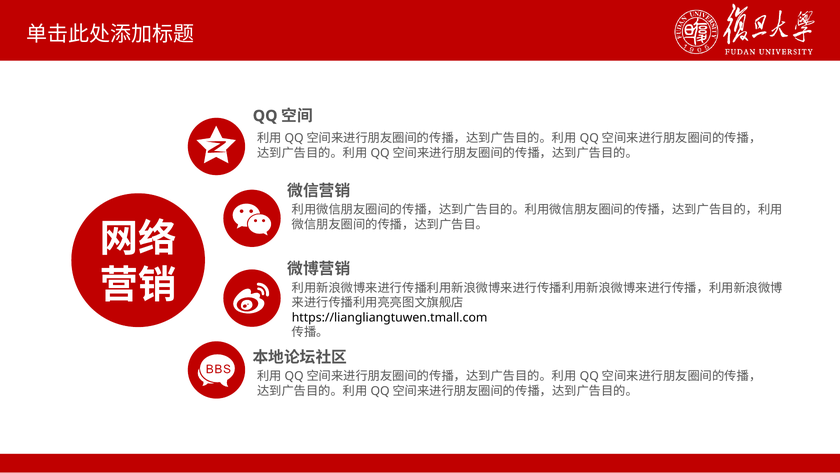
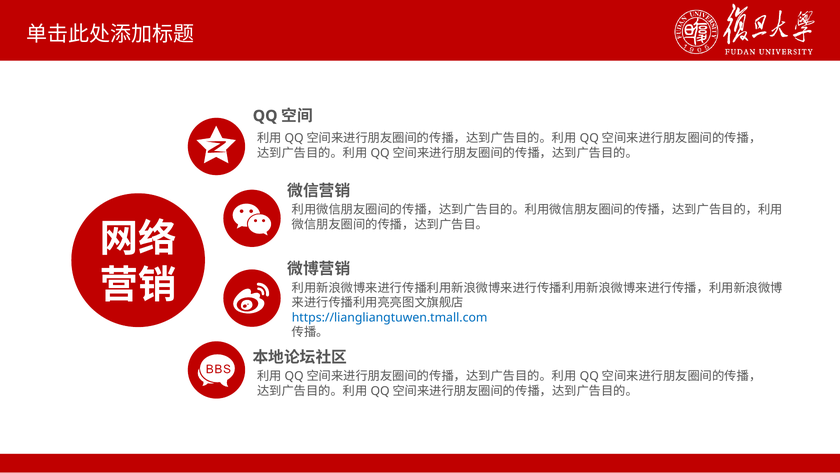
https://liangliangtuwen.tmall.com colour: black -> blue
